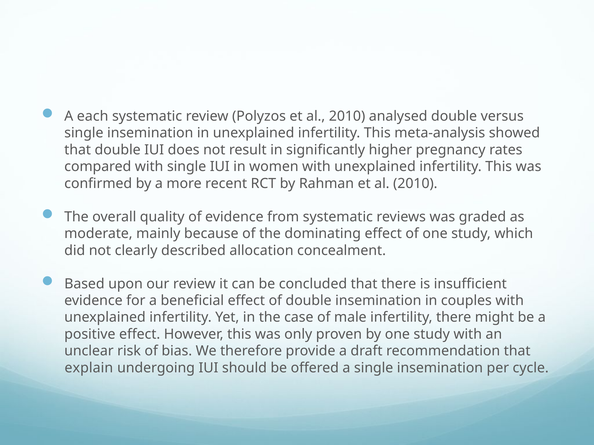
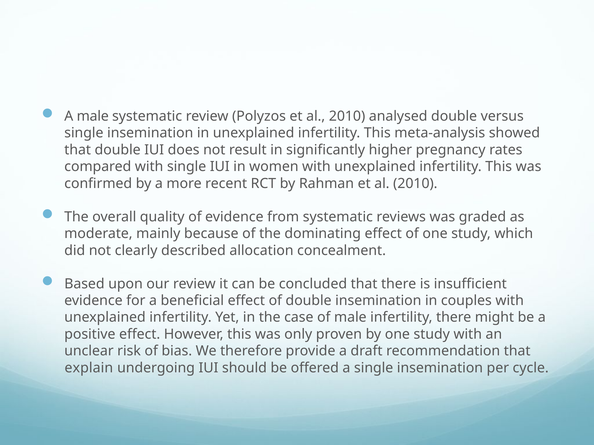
A each: each -> male
